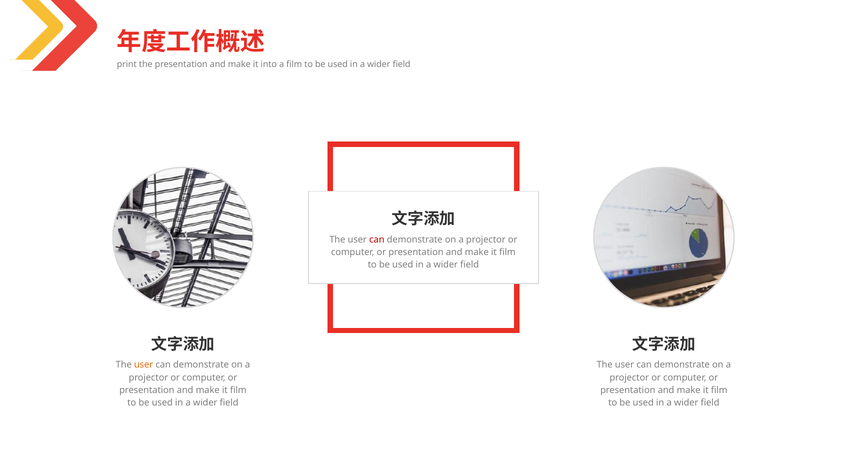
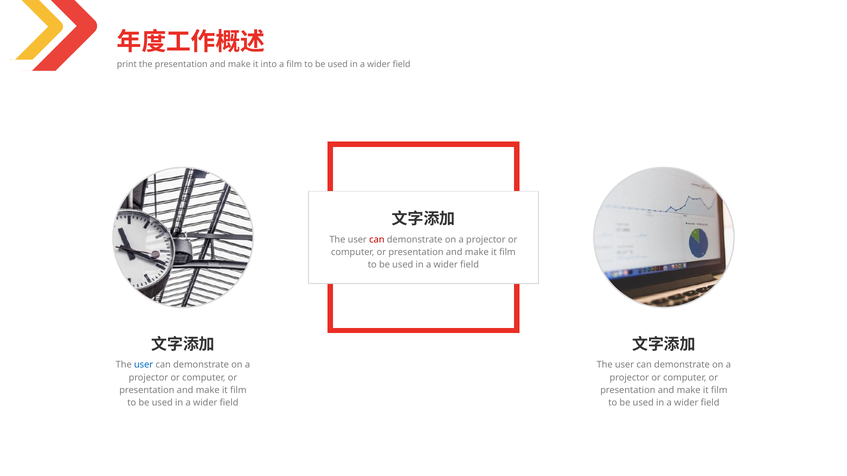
user at (144, 365) colour: orange -> blue
